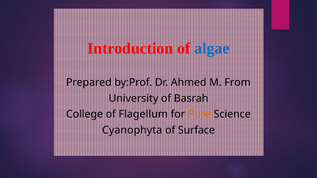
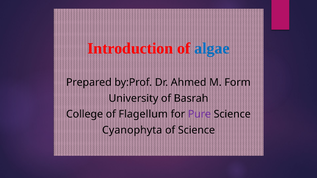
From: From -> Form
Pure colour: orange -> purple
of Surface: Surface -> Science
